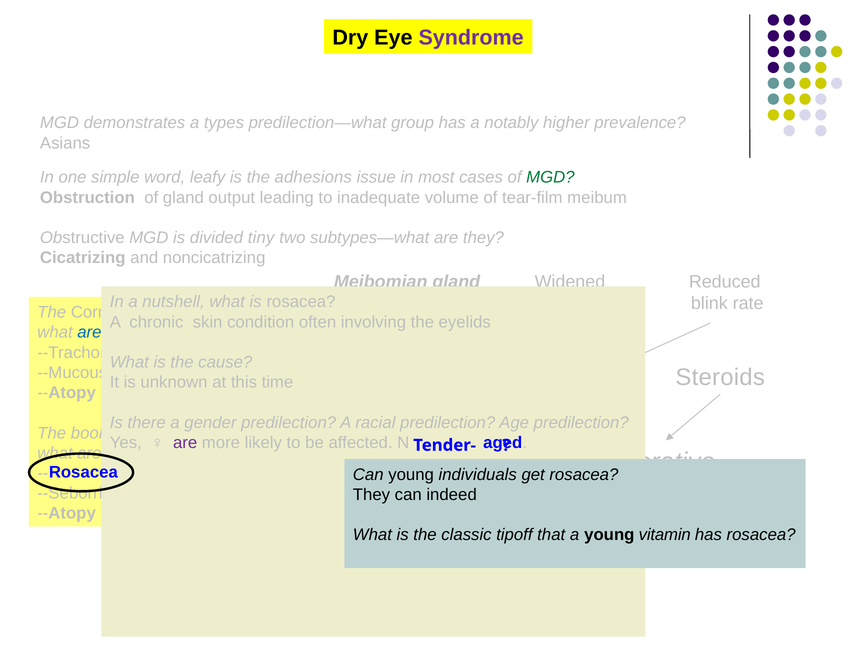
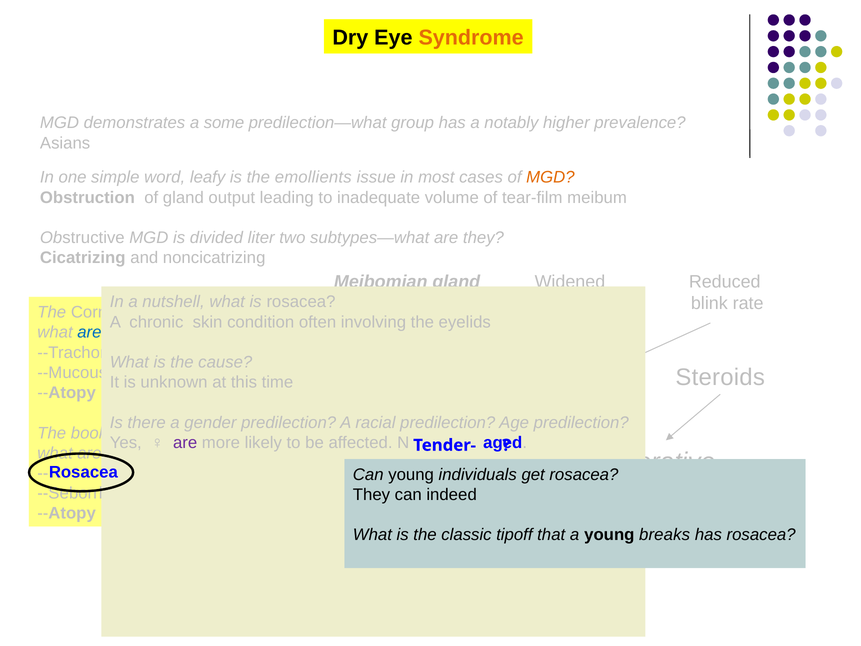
Syndrome colour: purple -> orange
types: types -> some
adhesions: adhesions -> emollients
MGD at (550, 177) colour: green -> orange
tiny: tiny -> liter
vitamin: vitamin -> breaks
